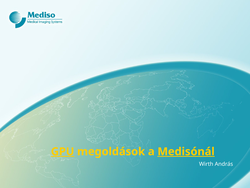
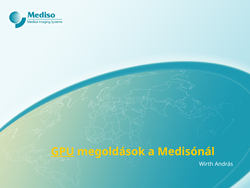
Medisónál underline: present -> none
